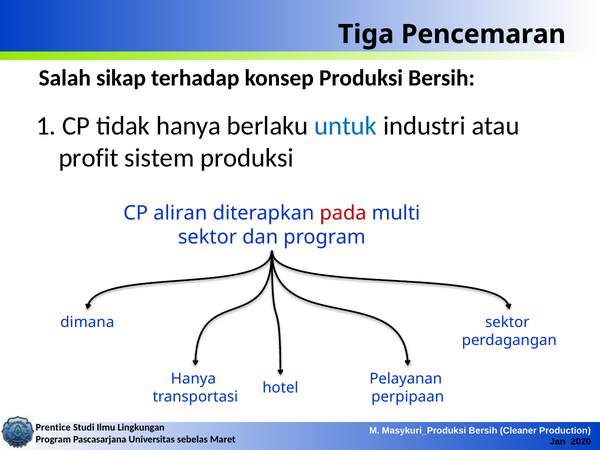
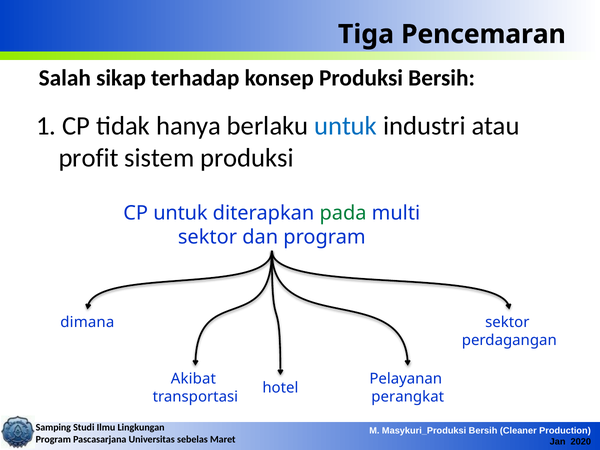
CP aliran: aliran -> untuk
pada colour: red -> green
Hanya at (193, 379): Hanya -> Akibat
perpipaan: perpipaan -> perangkat
Prentice: Prentice -> Samping
